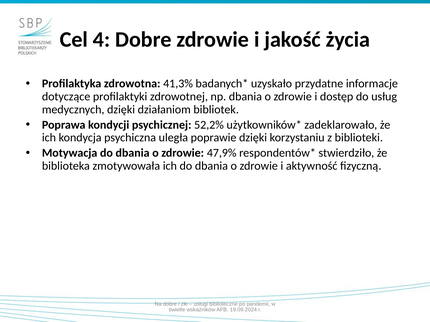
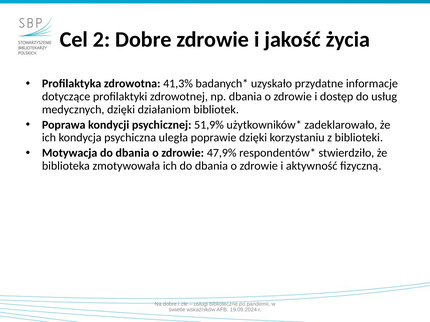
4: 4 -> 2
52,2%: 52,2% -> 51,9%
